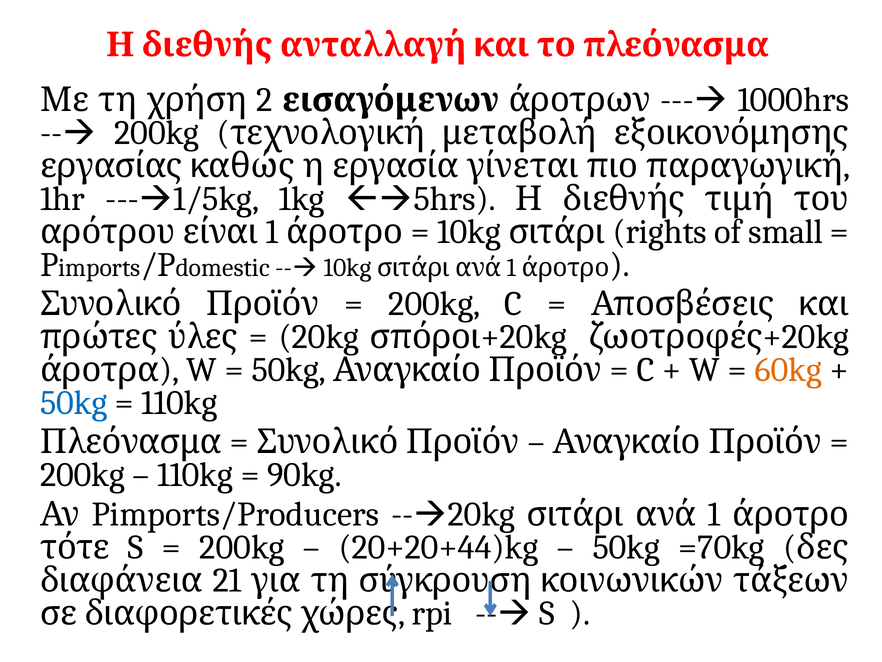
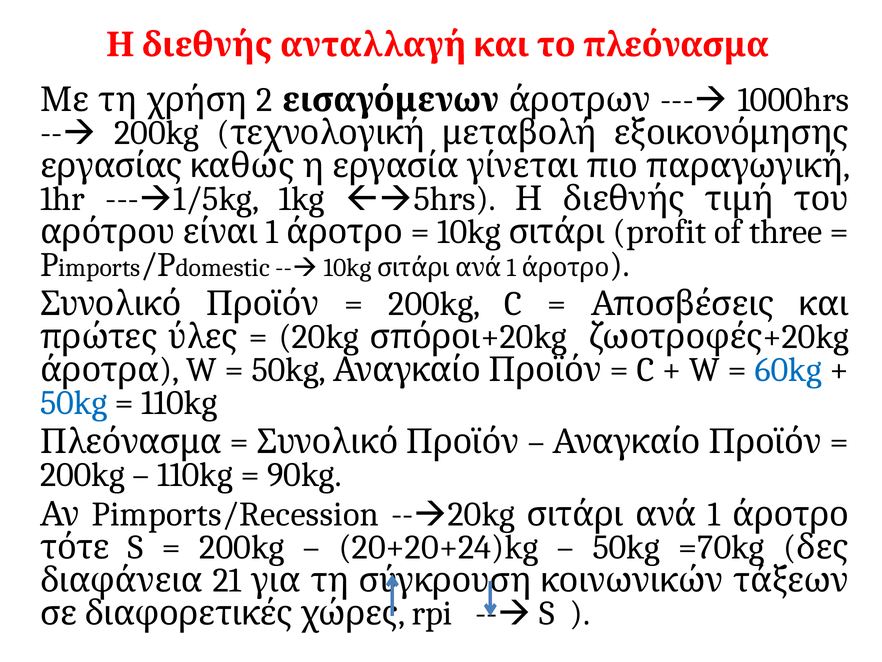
rights: rights -> profit
small: small -> three
60kg colour: orange -> blue
Pimports/Producers: Pimports/Producers -> Pimports/Recession
20+20+44)kg: 20+20+44)kg -> 20+20+24)kg
